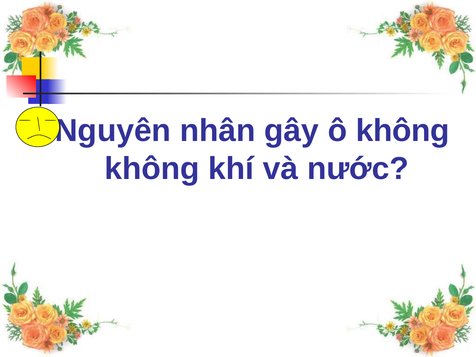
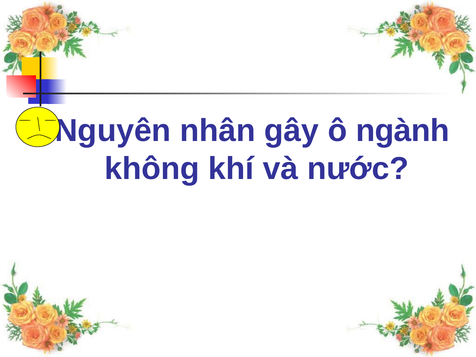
ô không: không -> ngành
